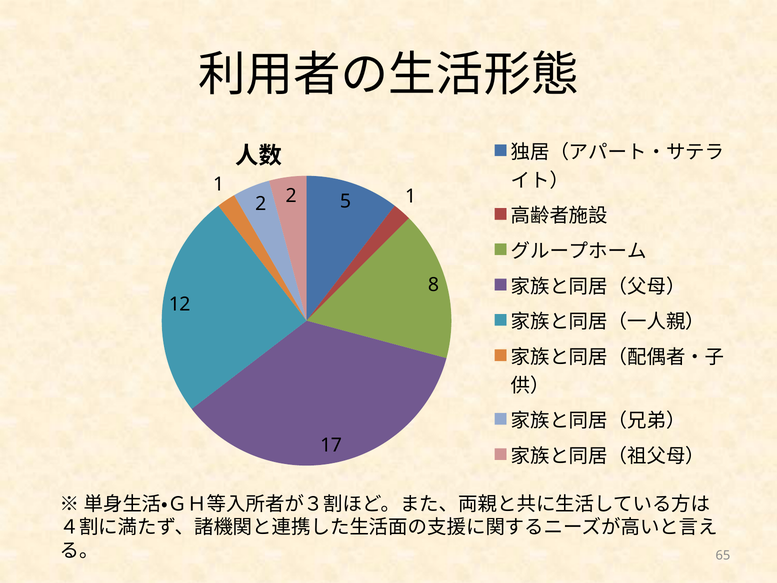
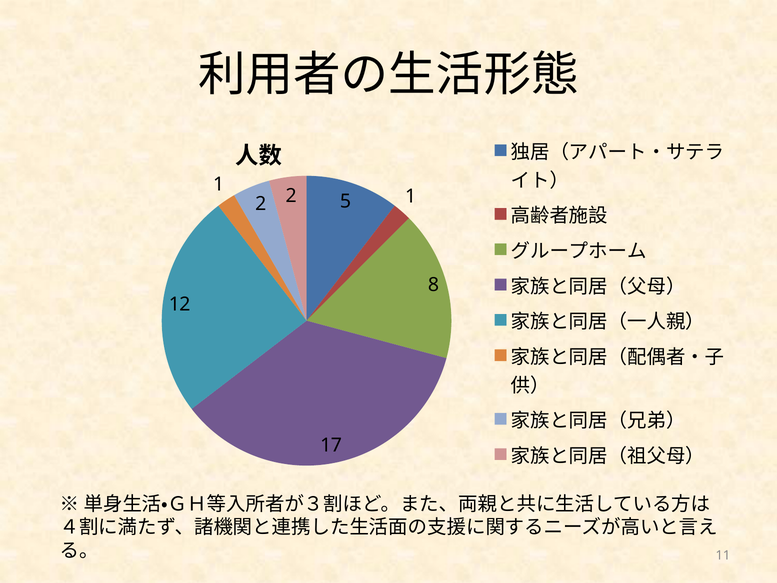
65: 65 -> 11
